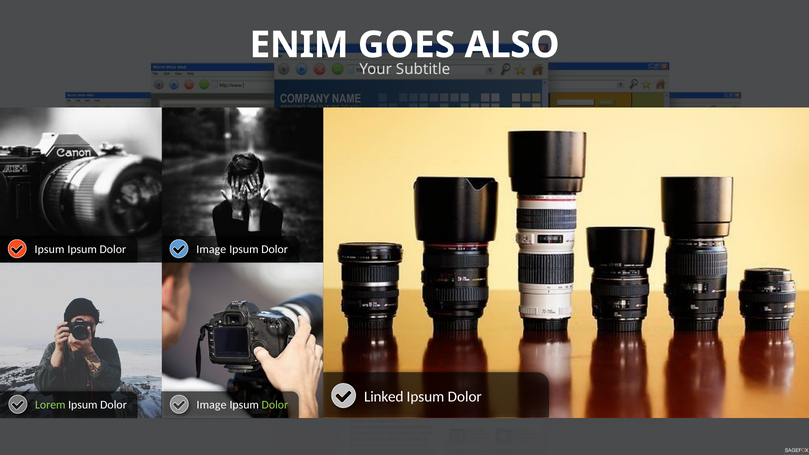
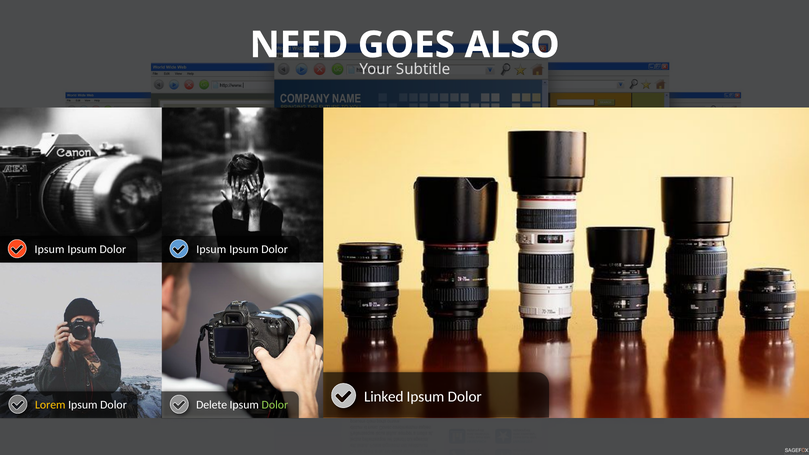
ENIM: ENIM -> NEED
Image at (211, 249): Image -> Ipsum
Lorem colour: light green -> yellow
Image at (212, 405): Image -> Delete
